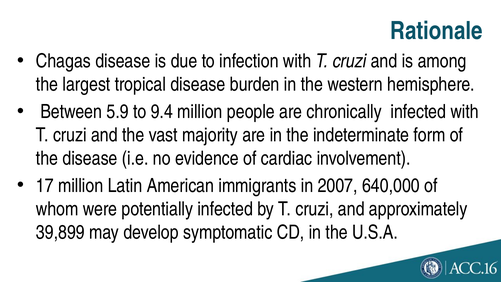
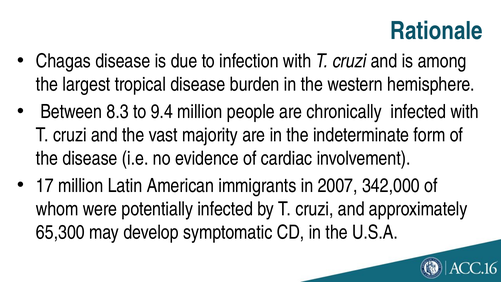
5.9: 5.9 -> 8.3
640,000: 640,000 -> 342,000
39,899: 39,899 -> 65,300
